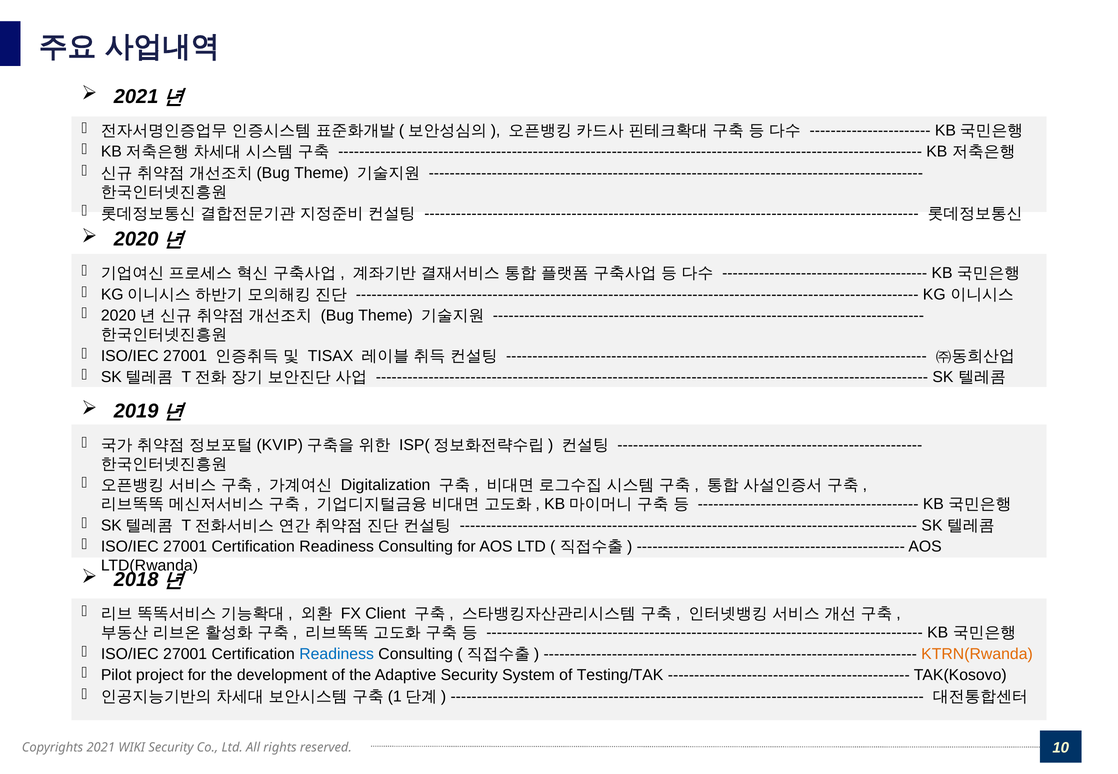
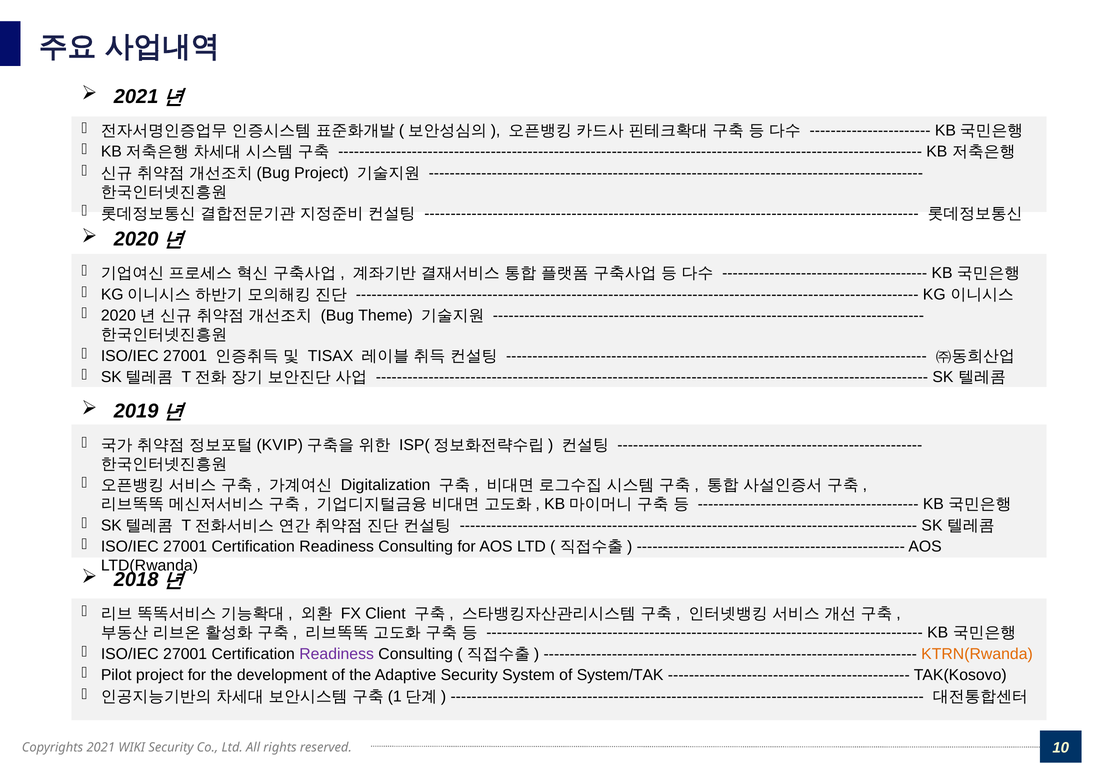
Theme at (321, 173): Theme -> Project
Readiness at (337, 654) colour: blue -> purple
Testing/TAK: Testing/TAK -> System/TAK
